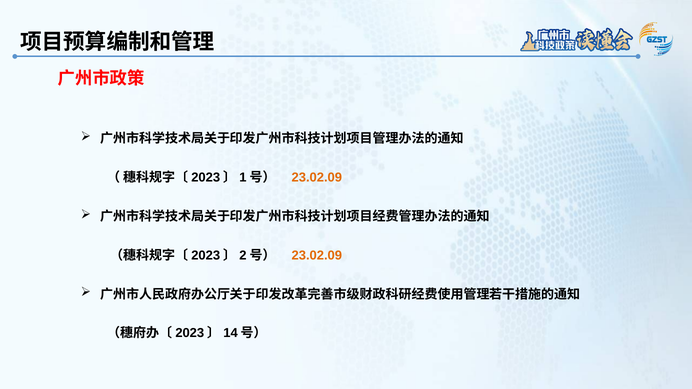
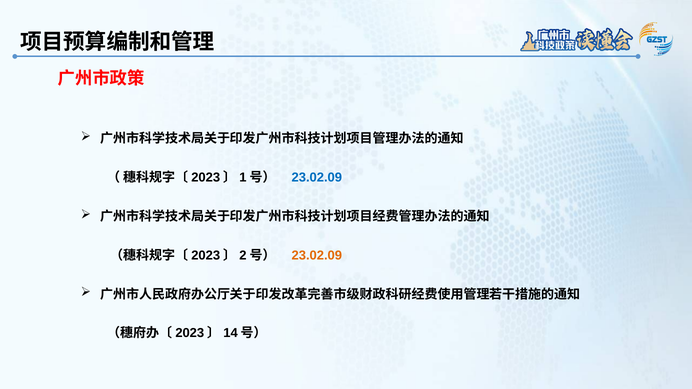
23.02.09 at (317, 178) colour: orange -> blue
